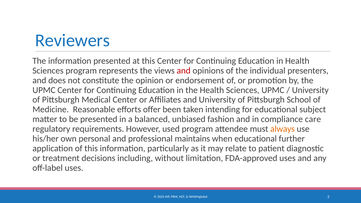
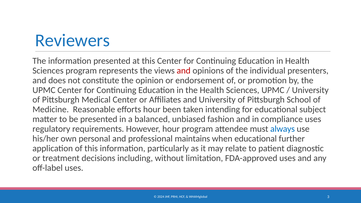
efforts offer: offer -> hour
compliance care: care -> uses
However used: used -> hour
always colour: orange -> blue
